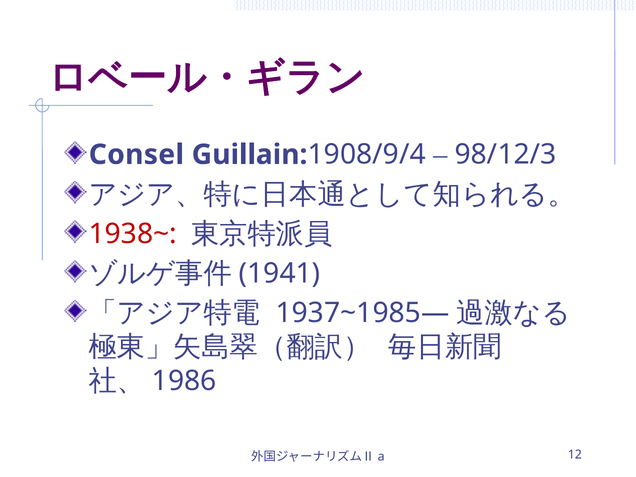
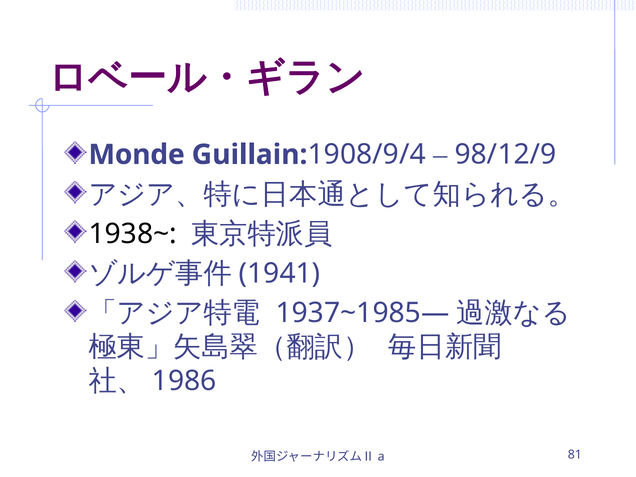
Consel: Consel -> Monde
98/12/3: 98/12/3 -> 98/12/9
1938~ colour: red -> black
12: 12 -> 81
